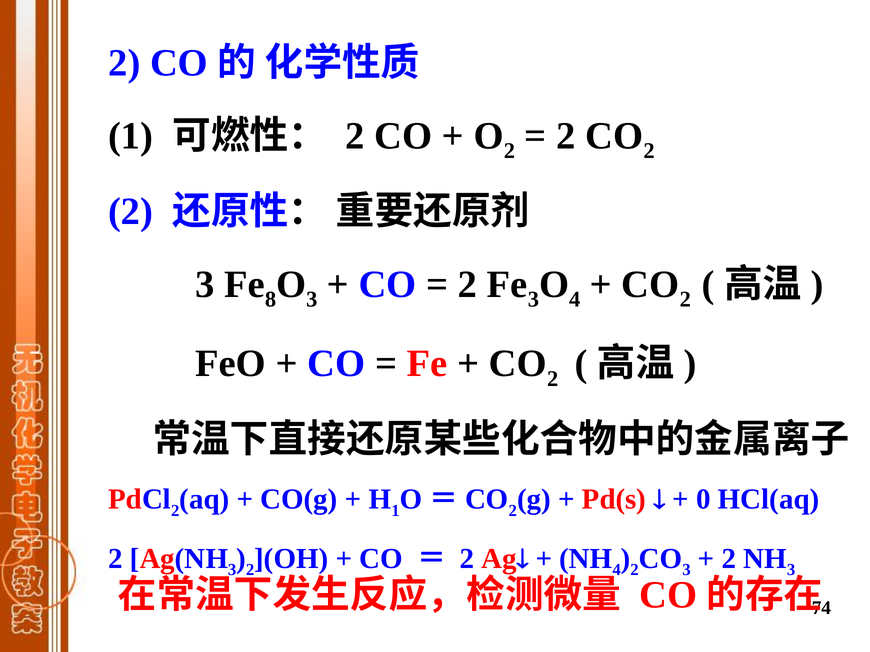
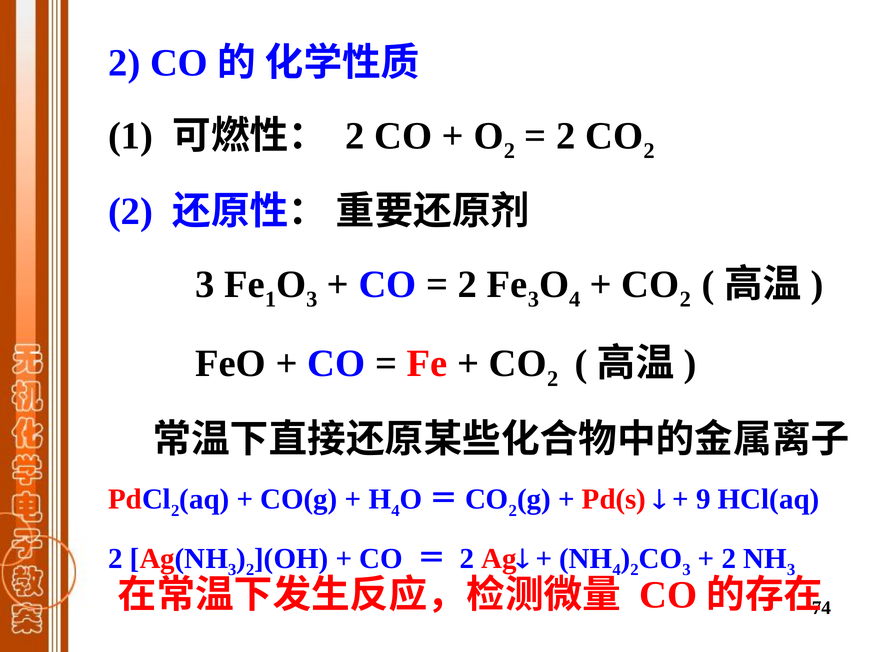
Fe 8: 8 -> 1
1 at (395, 511): 1 -> 4
0: 0 -> 9
